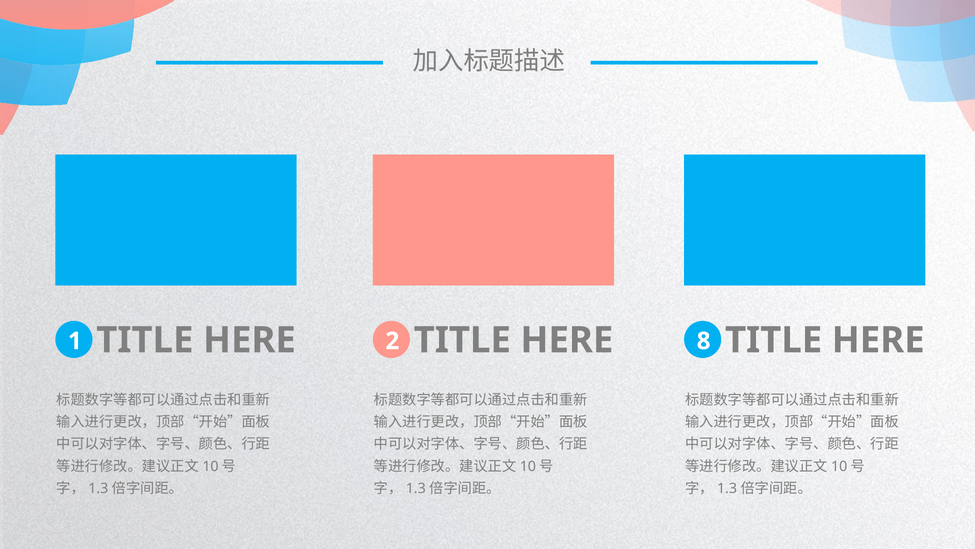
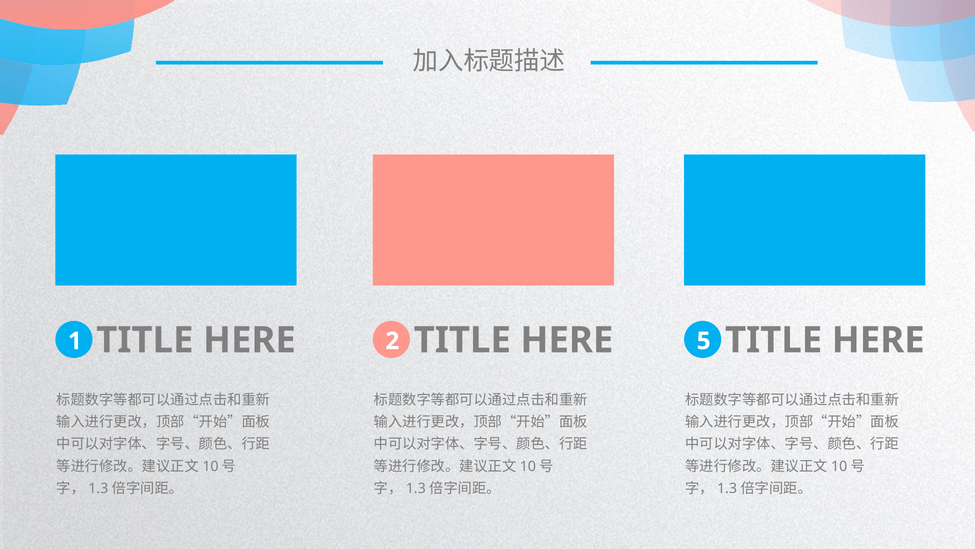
8: 8 -> 5
